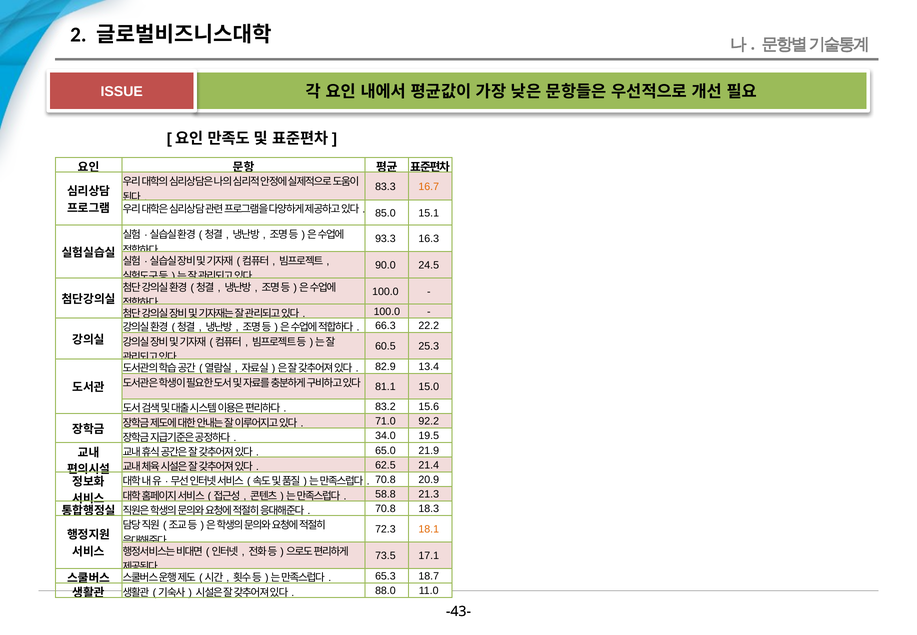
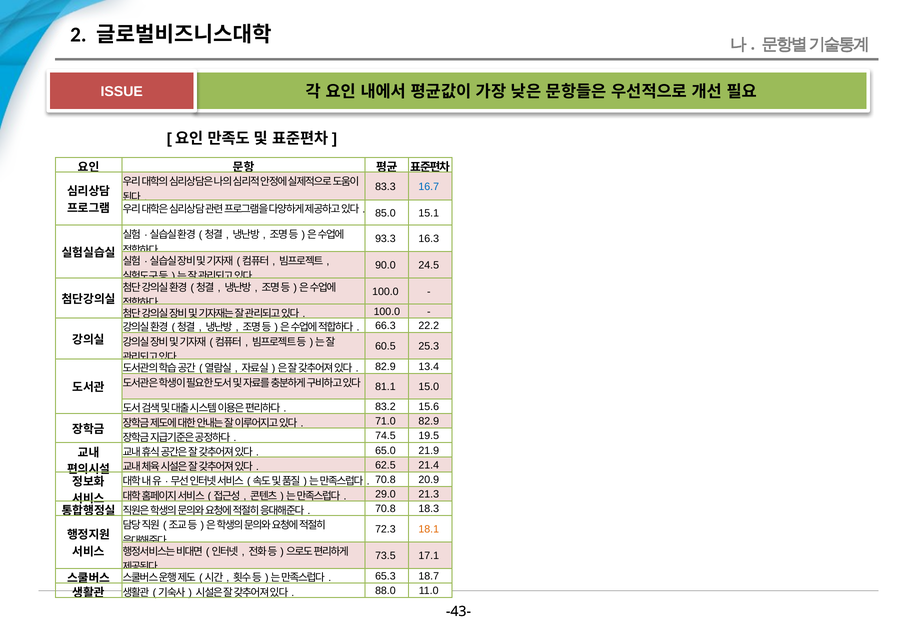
16.7 colour: orange -> blue
71.0 92.2: 92.2 -> 82.9
34.0: 34.0 -> 74.5
58.8: 58.8 -> 29.0
